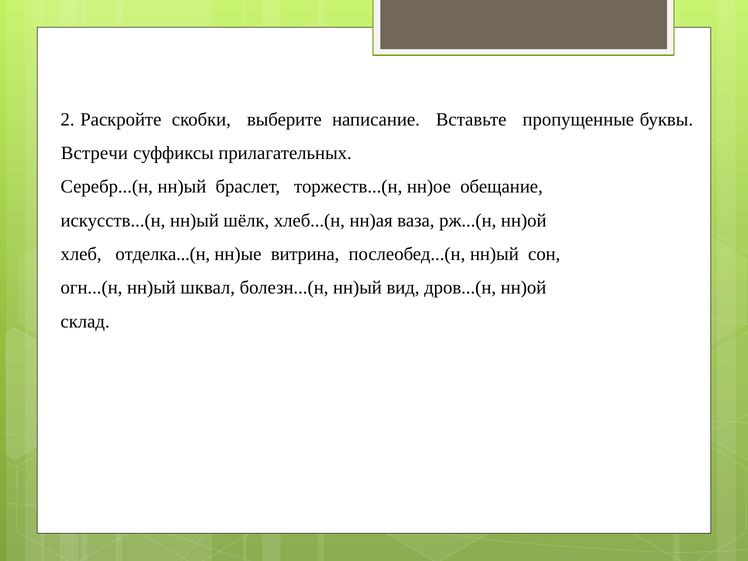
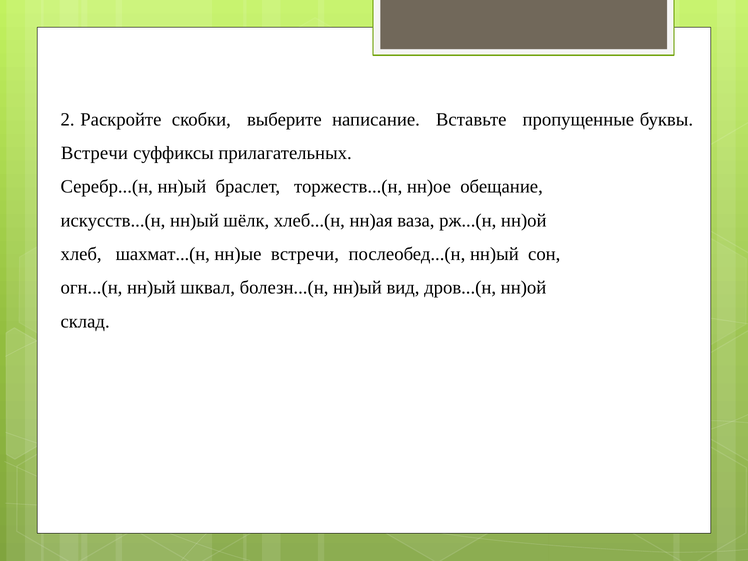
отделка...(н: отделка...(н -> шахмат...(н
нн)ые витрина: витрина -> встречи
